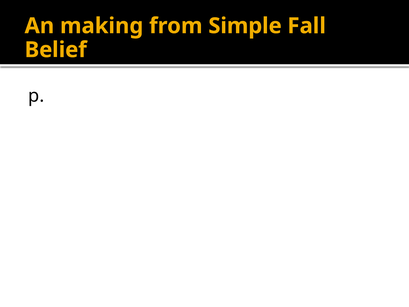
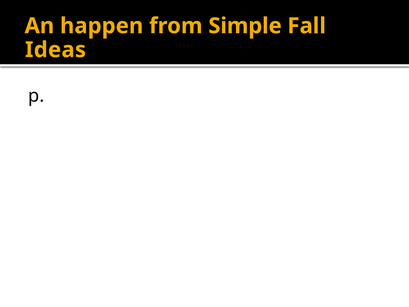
making: making -> happen
Belief: Belief -> Ideas
